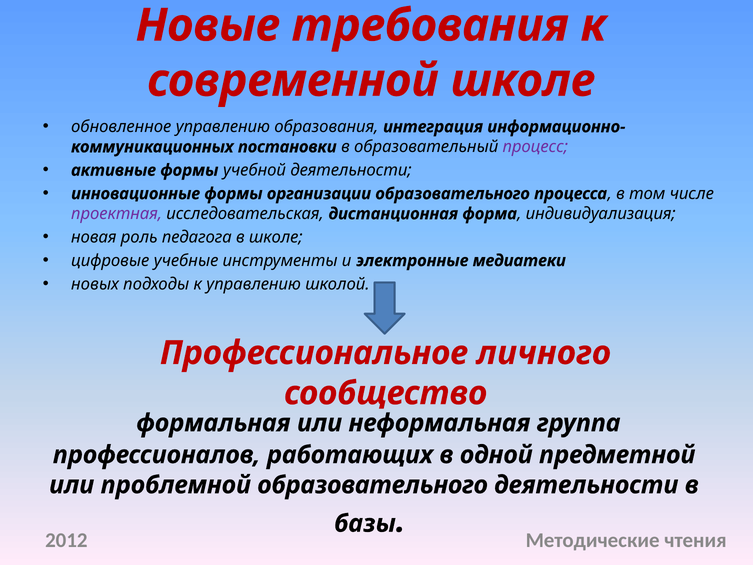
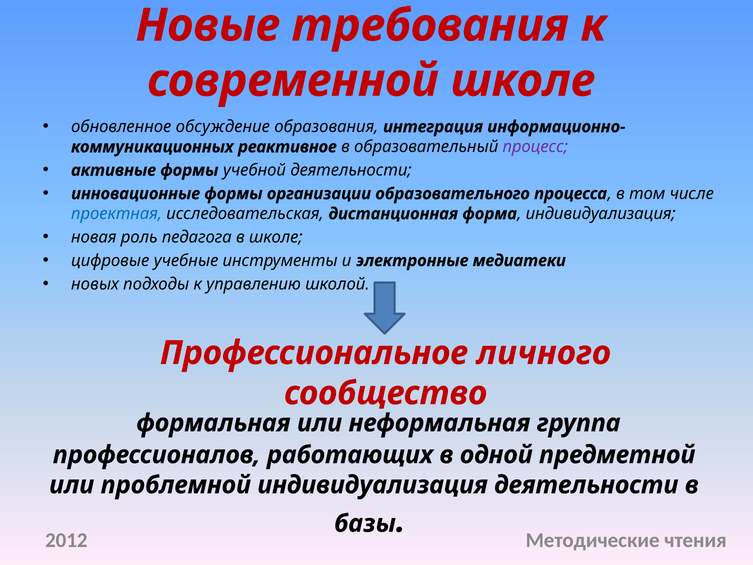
обновленное управлению: управлению -> обсуждение
постановки: постановки -> реактивное
проектная colour: purple -> blue
проблемной образовательного: образовательного -> индивидуализация
